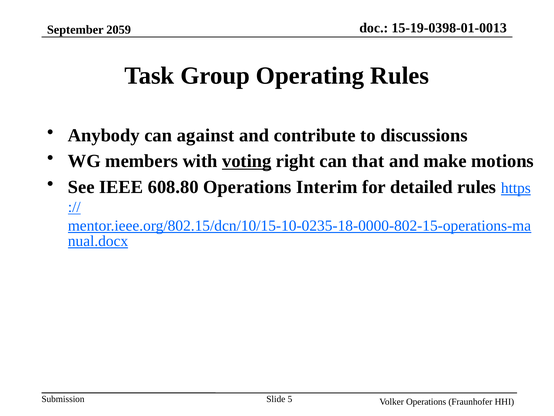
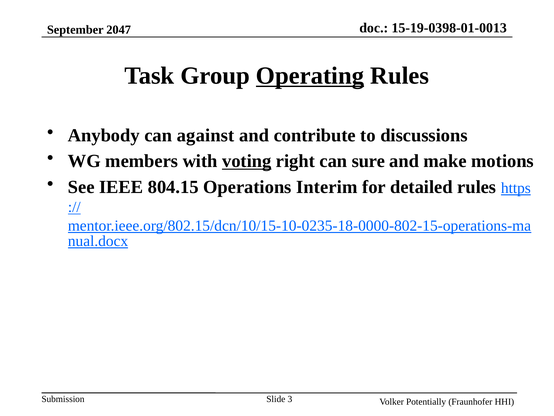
2059: 2059 -> 2047
Operating underline: none -> present
that: that -> sure
608.80: 608.80 -> 804.15
5: 5 -> 3
Volker Operations: Operations -> Potentially
